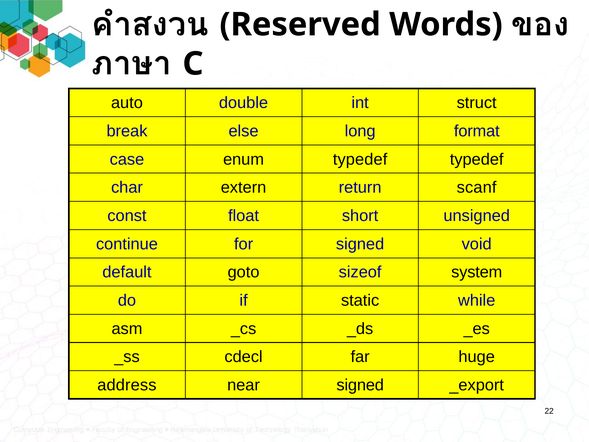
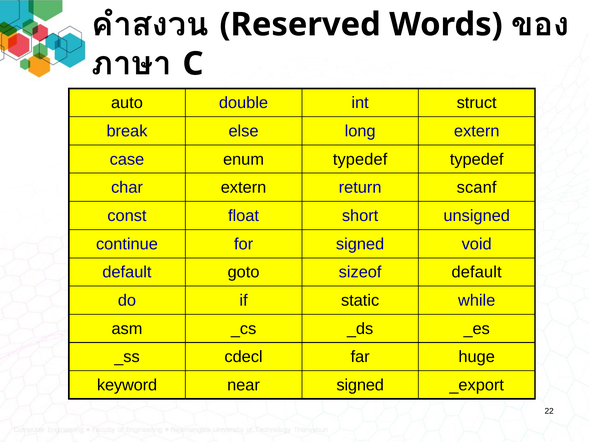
long format: format -> extern
sizeof system: system -> default
address: address -> keyword
